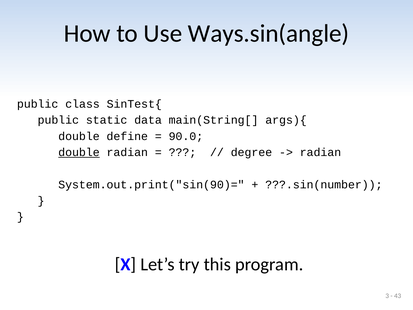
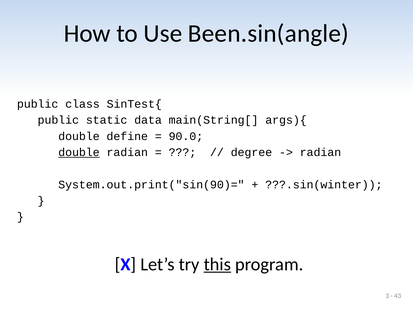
Ways.sin(angle: Ways.sin(angle -> Been.sin(angle
???.sin(number: ???.sin(number -> ???.sin(winter
this underline: none -> present
